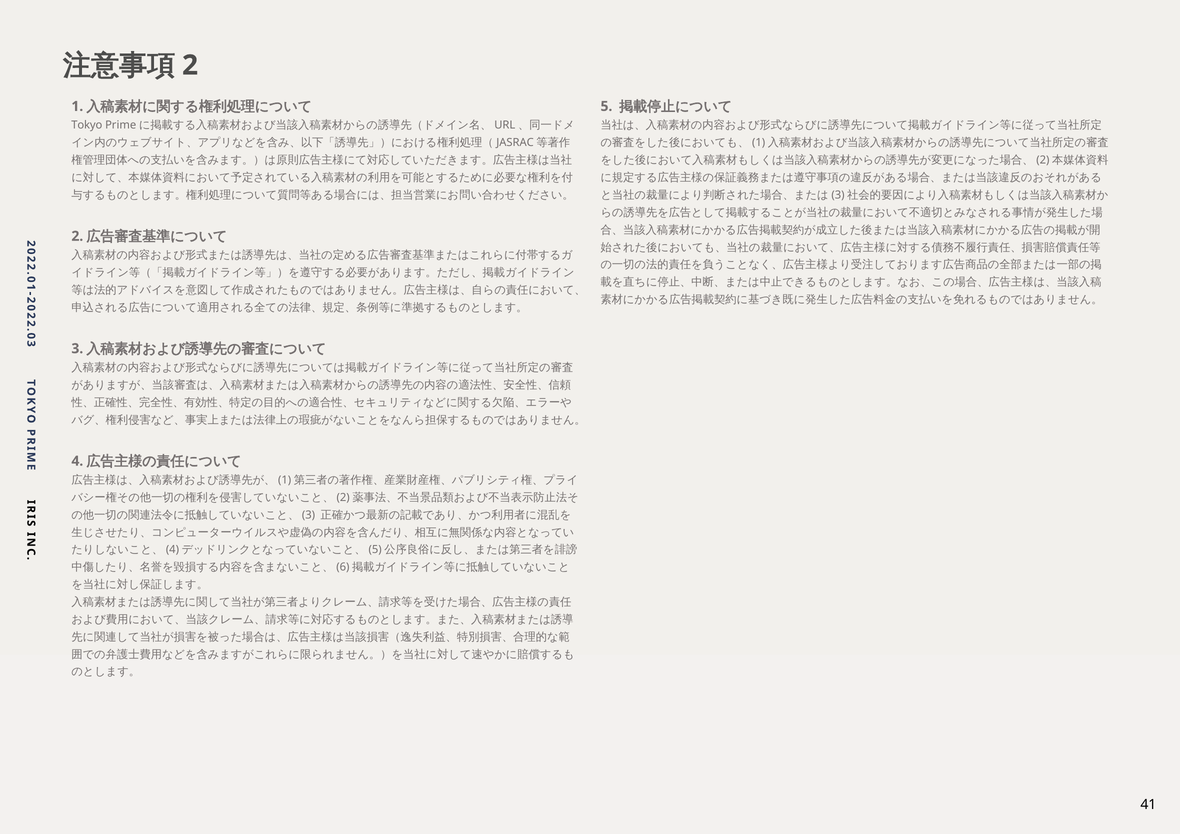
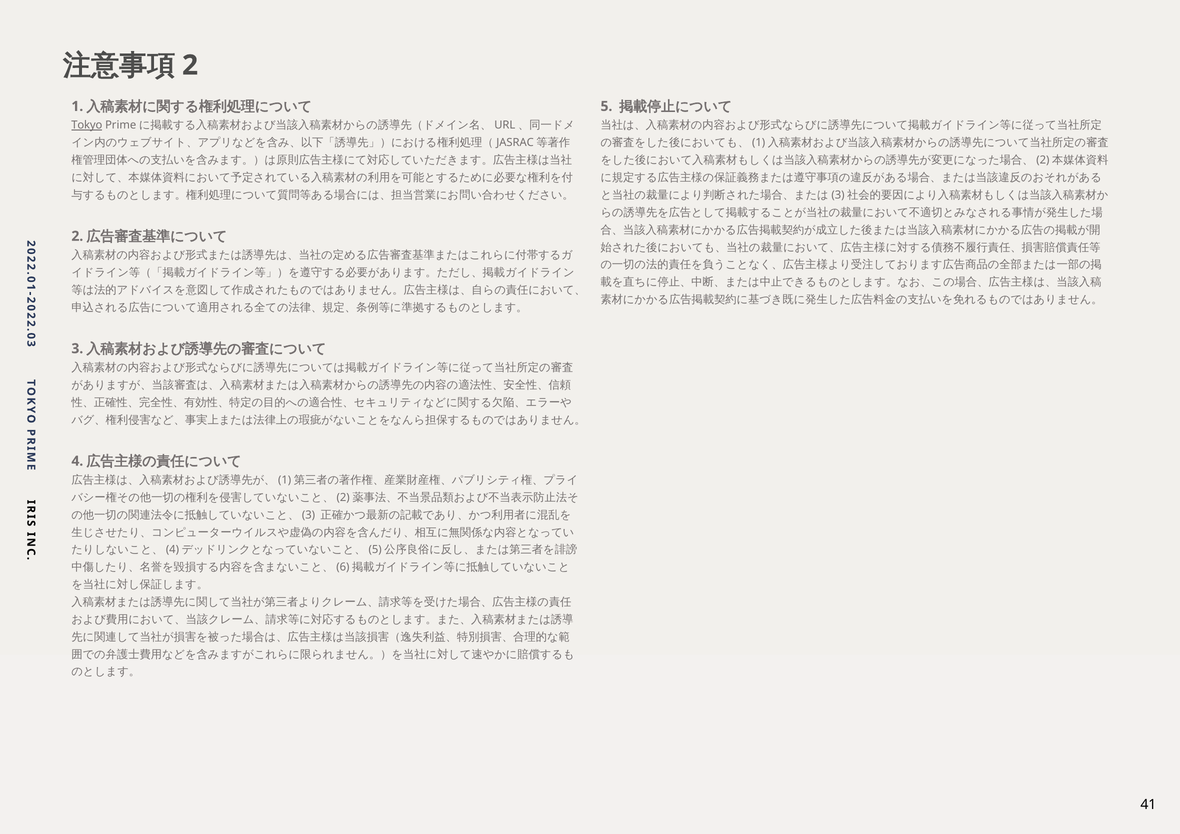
Tokyo underline: none -> present
